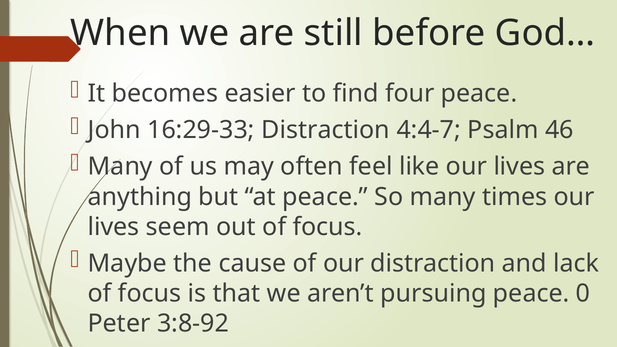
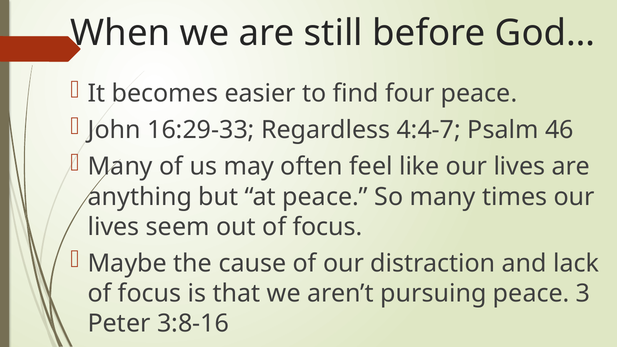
16:29-33 Distraction: Distraction -> Regardless
0: 0 -> 3
3:8-92: 3:8-92 -> 3:8-16
